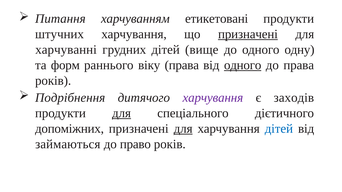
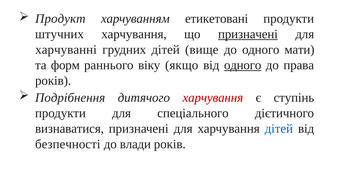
Питання: Питання -> Продукт
одну: одну -> мати
віку права: права -> якщо
харчування at (213, 98) colour: purple -> red
заходів: заходів -> ступінь
для at (122, 113) underline: present -> none
допоміжних: допоміжних -> визнаватися
для at (183, 129) underline: present -> none
займаються: займаються -> безпечності
право: право -> влади
